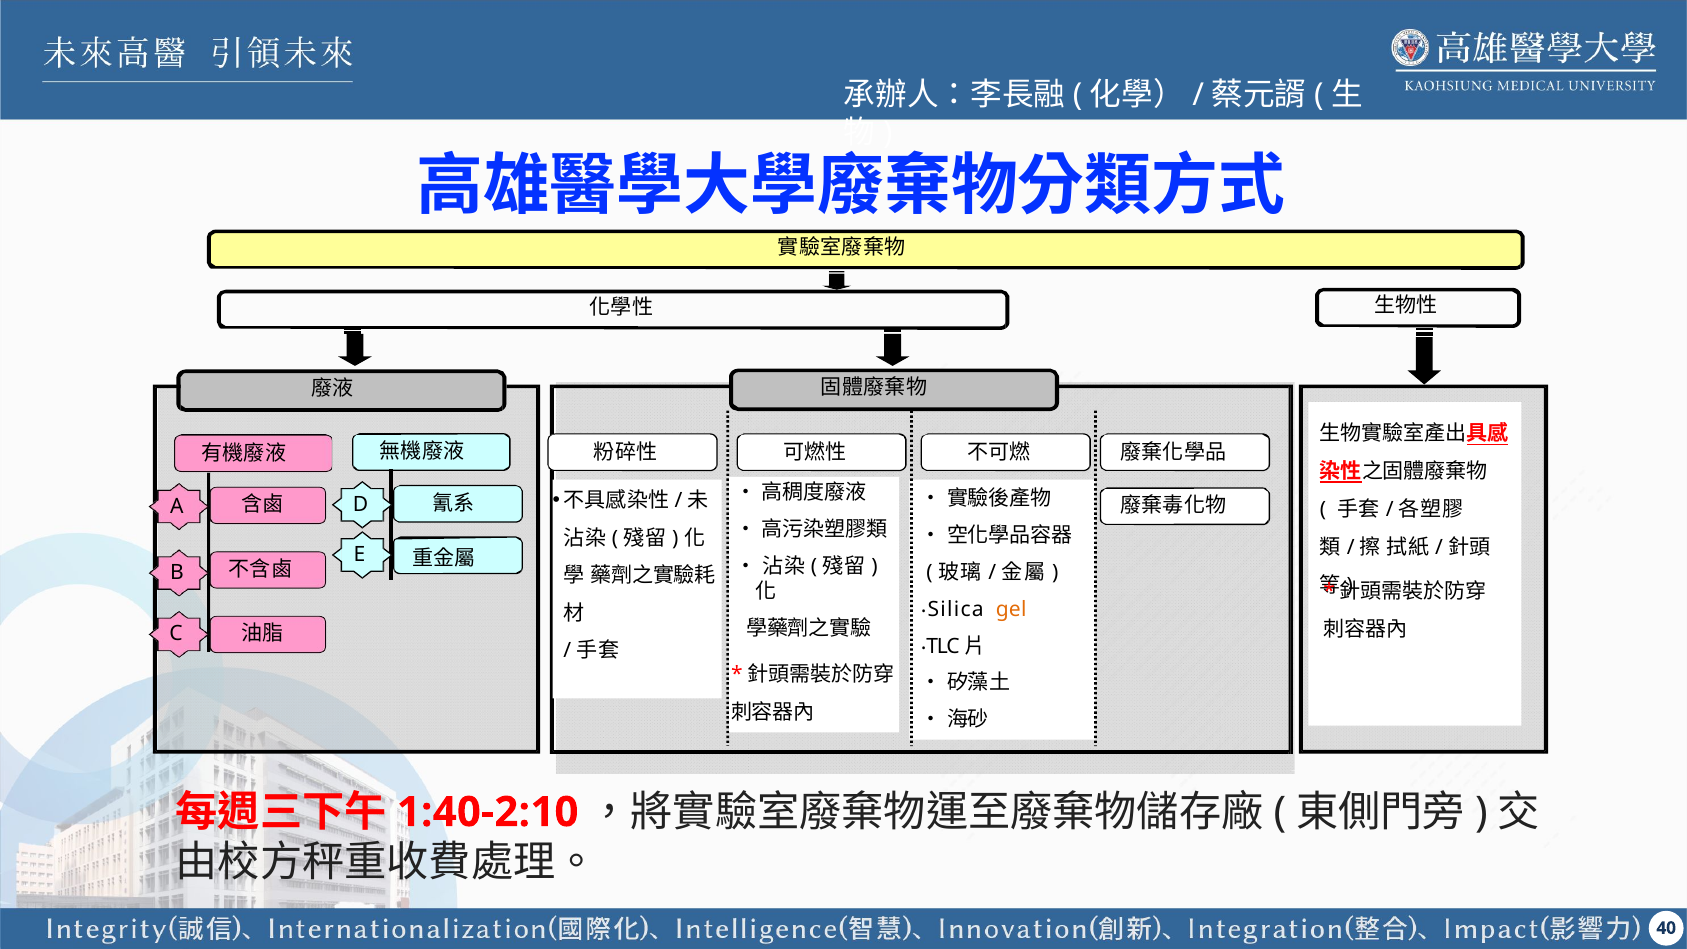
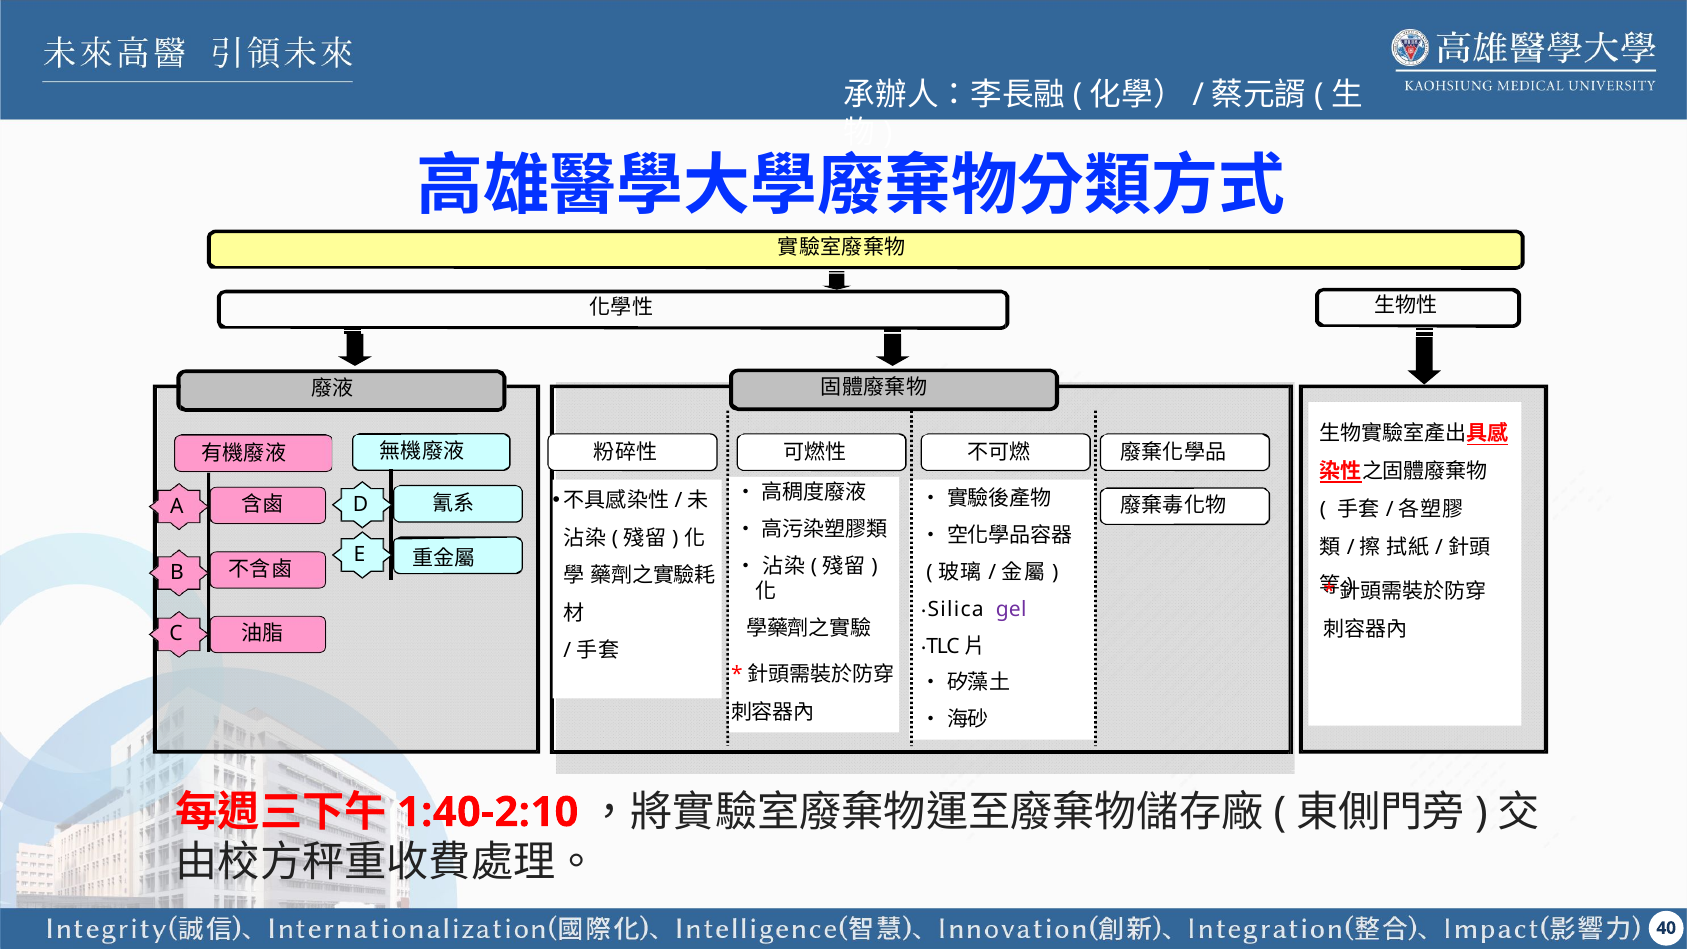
gel colour: orange -> purple
